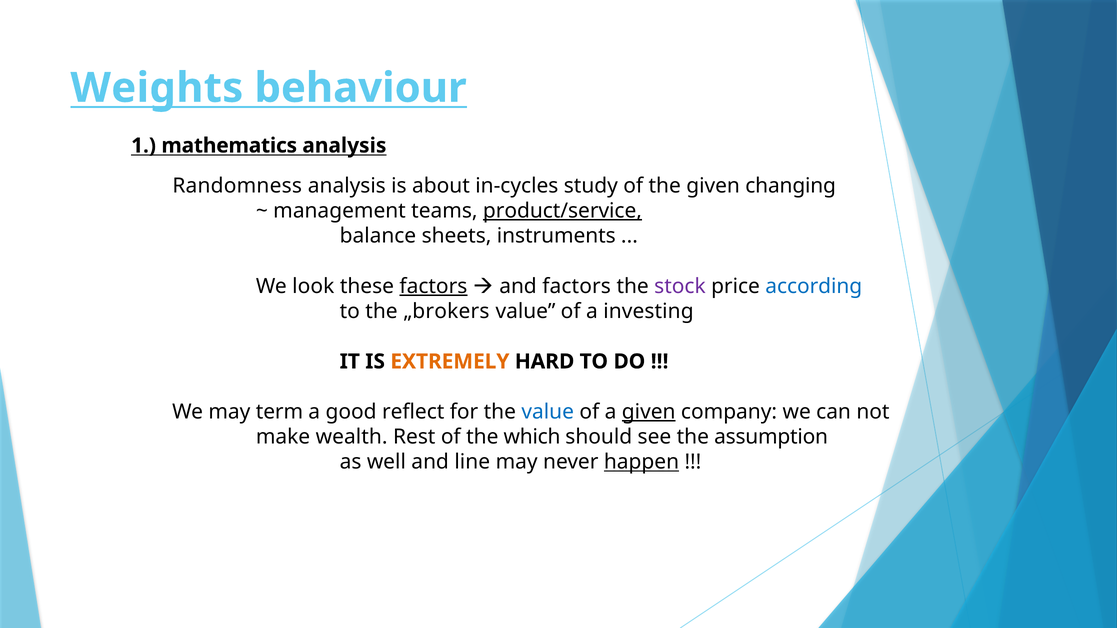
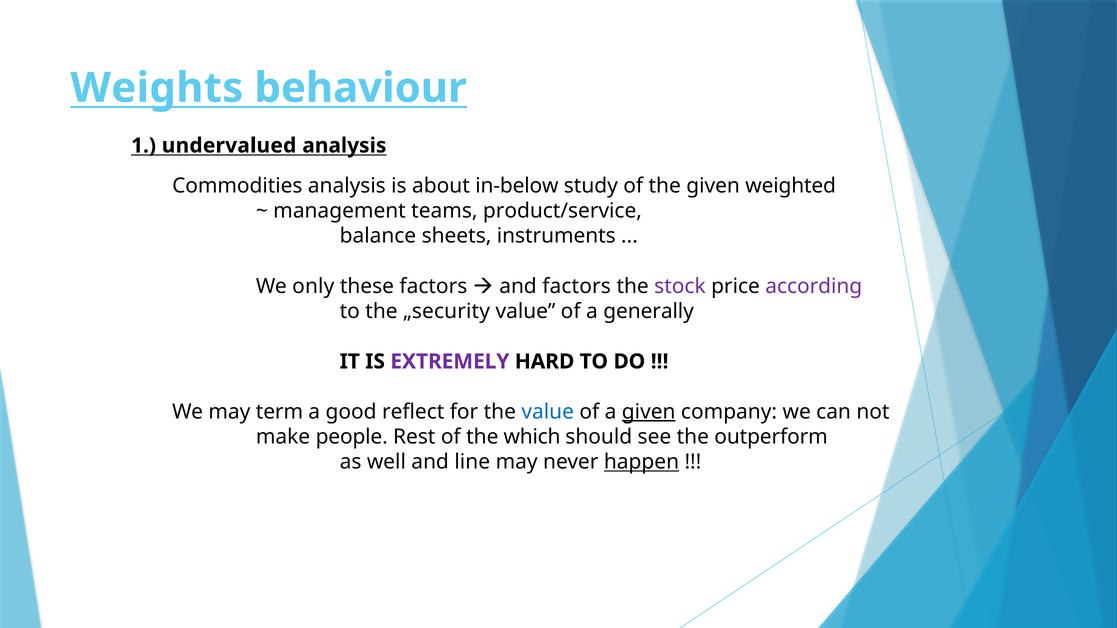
mathematics: mathematics -> undervalued
Randomness: Randomness -> Commodities
in-cycles: in-cycles -> in-below
changing: changing -> weighted
product/service underline: present -> none
look: look -> only
factors at (433, 286) underline: present -> none
according colour: blue -> purple
„brokers: „brokers -> „security
investing: investing -> generally
EXTREMELY colour: orange -> purple
wealth: wealth -> people
assumption: assumption -> outperform
